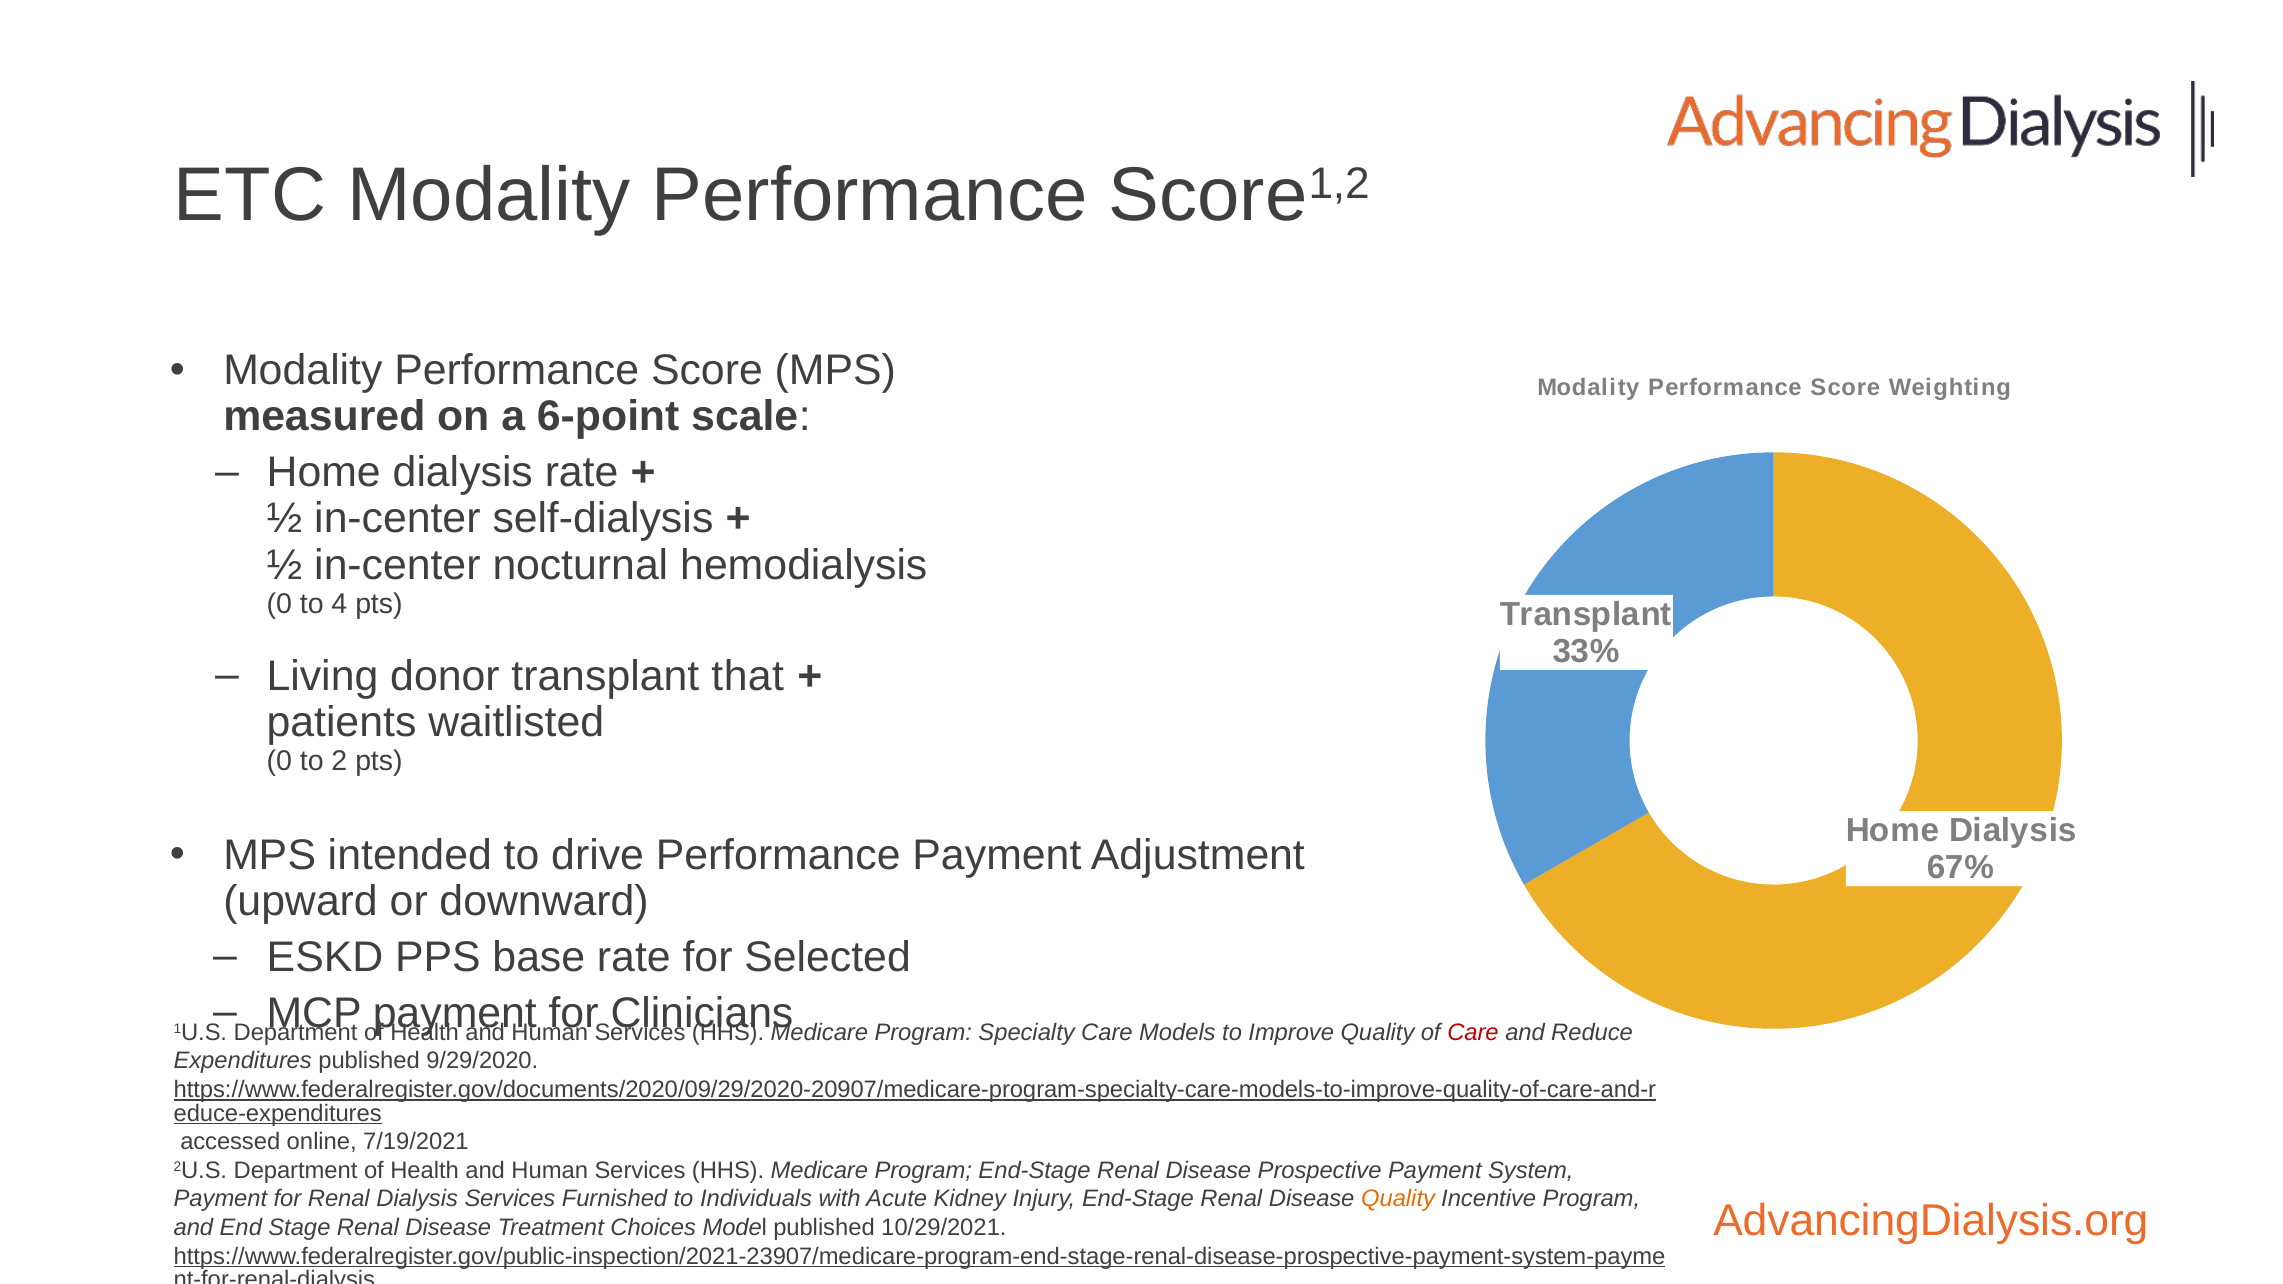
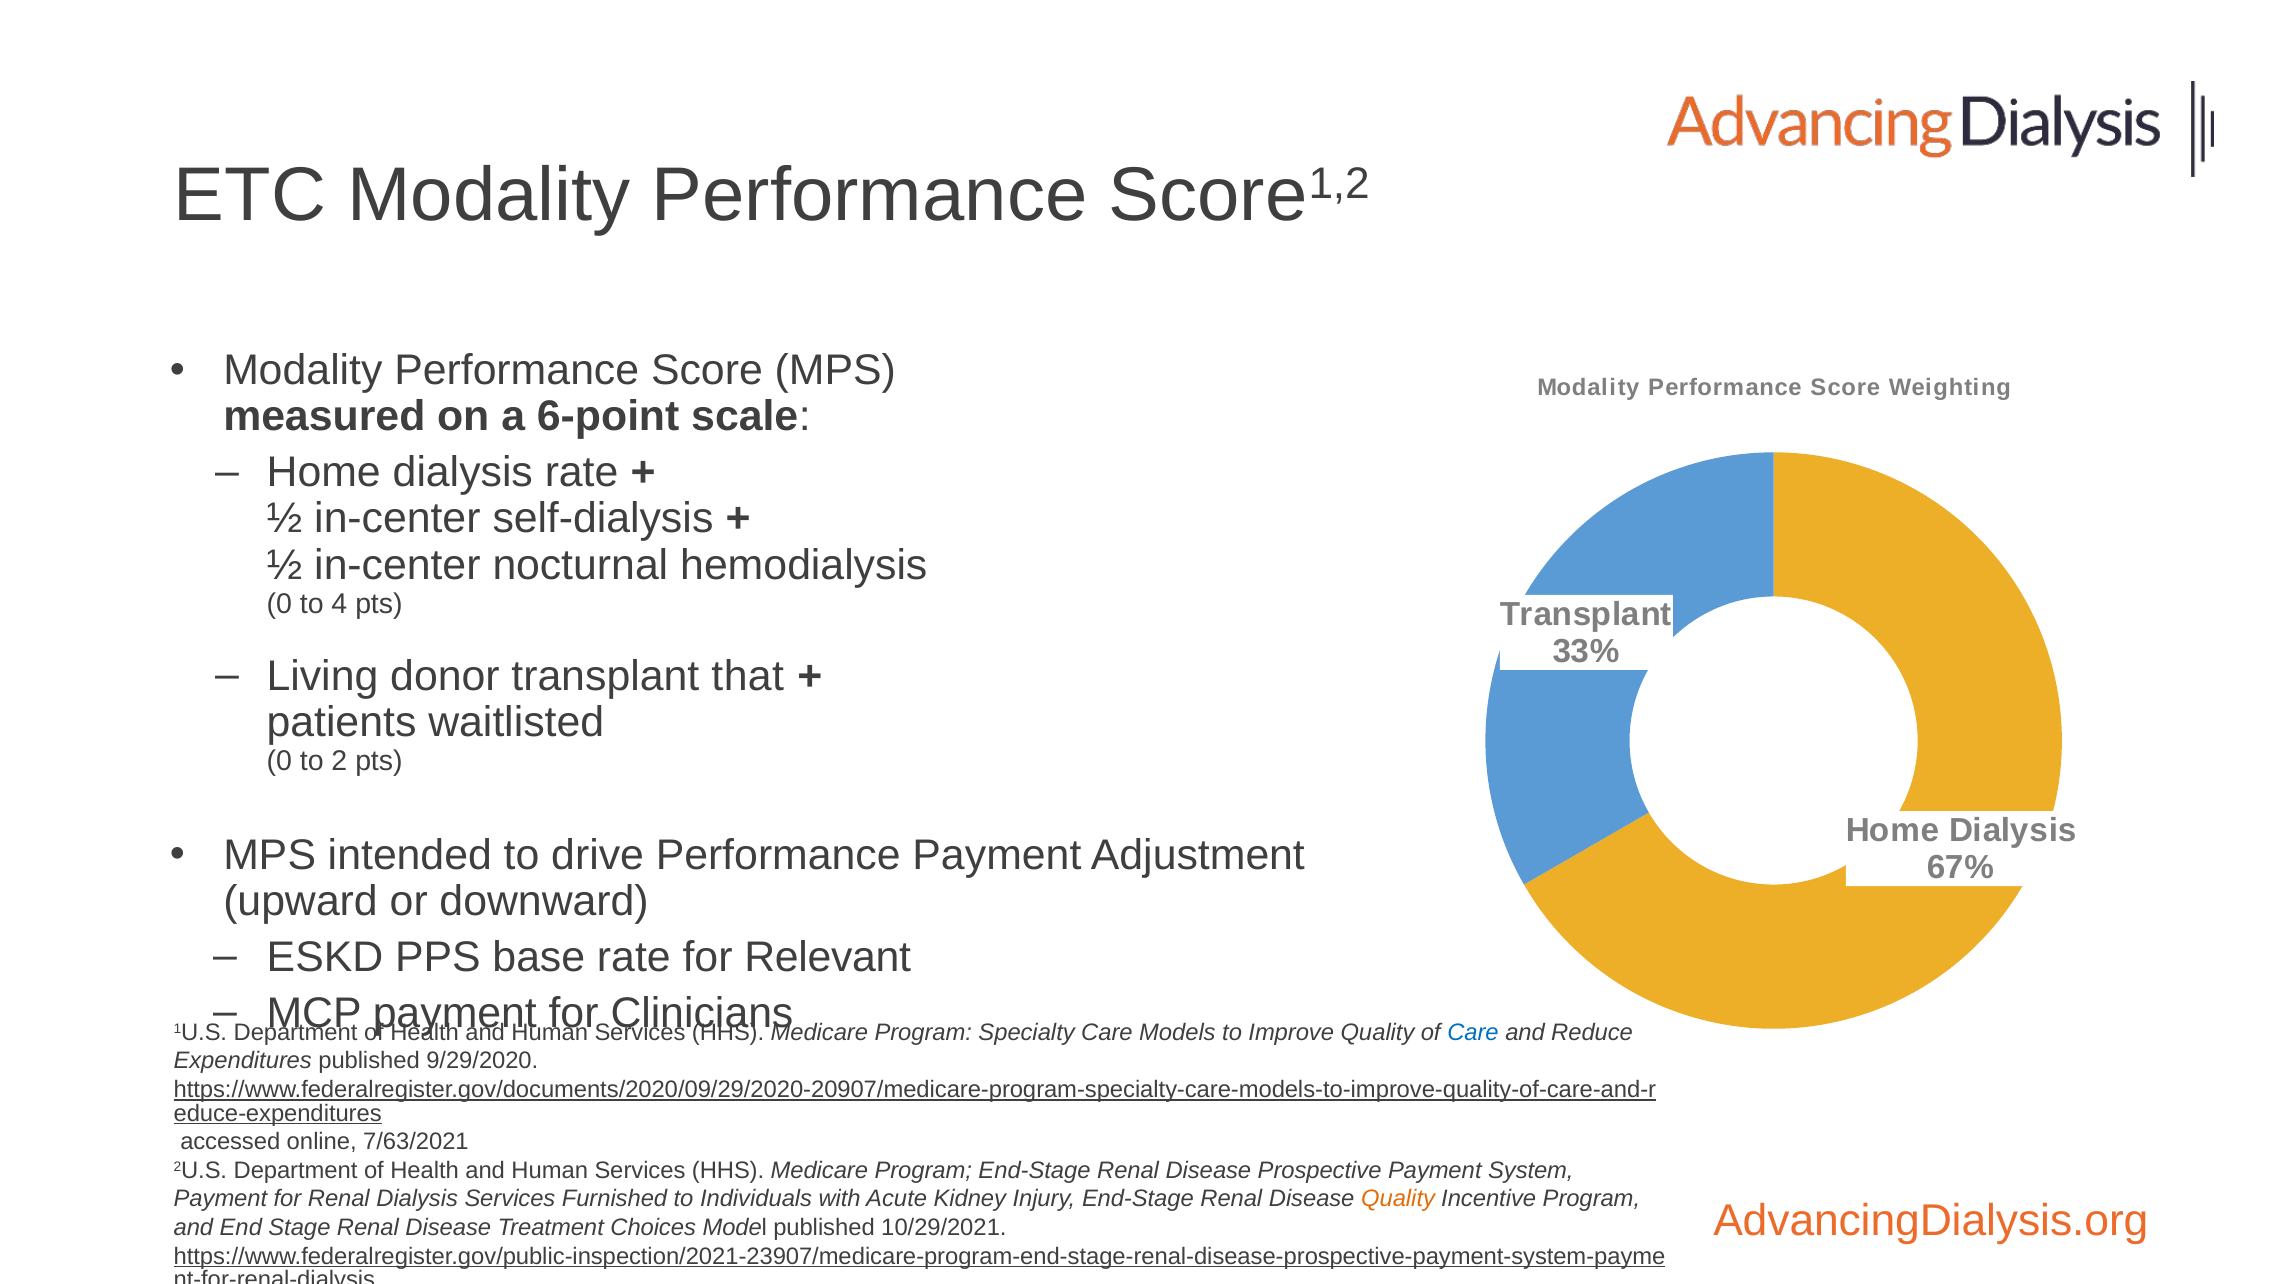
Selected: Selected -> Relevant
Care at (1473, 1033) colour: red -> blue
7/19/2021: 7/19/2021 -> 7/63/2021
